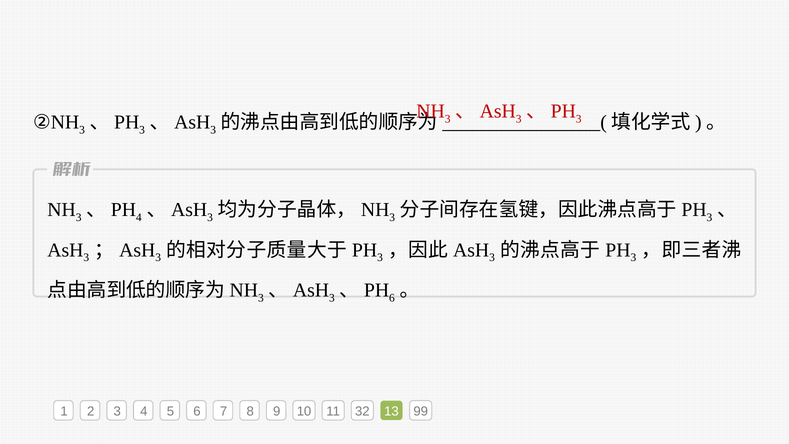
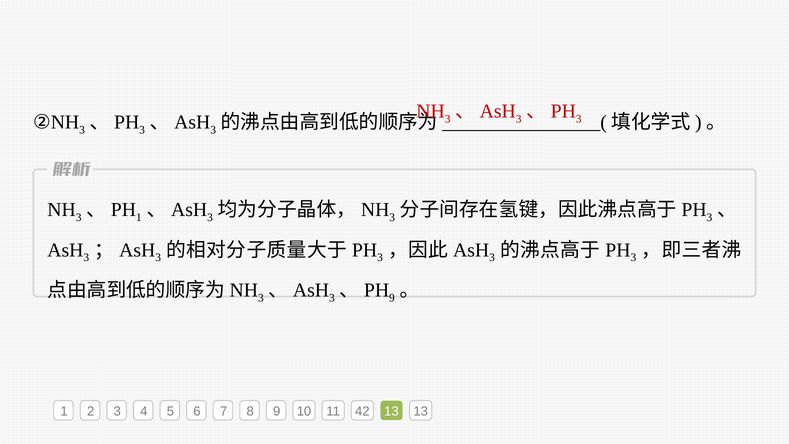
4 at (139, 217): 4 -> 1
6 at (392, 298): 6 -> 9
32: 32 -> 42
13 99: 99 -> 13
